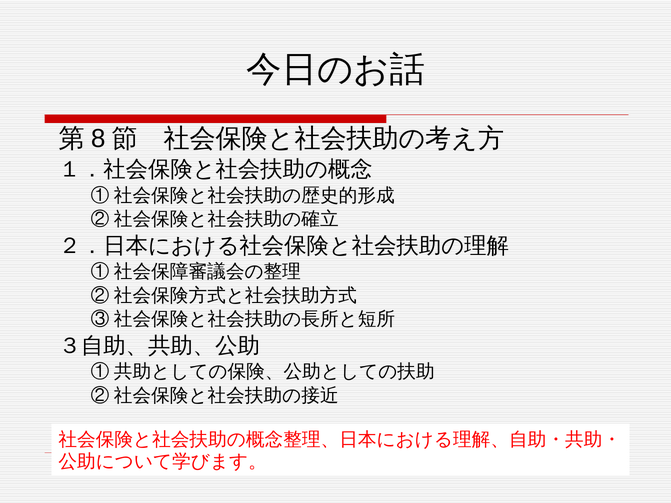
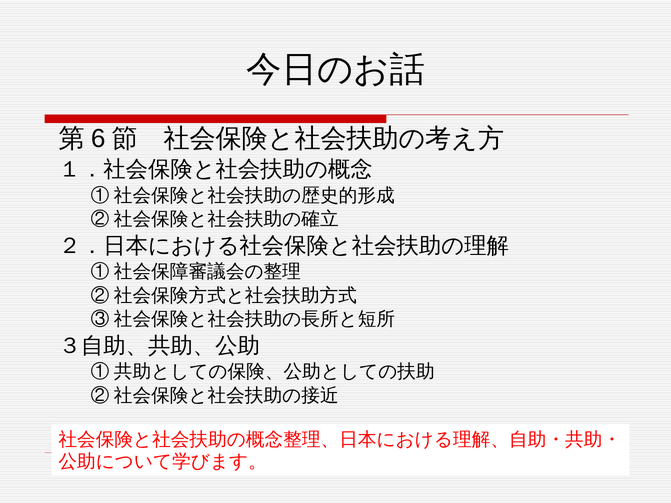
8: 8 -> 6
